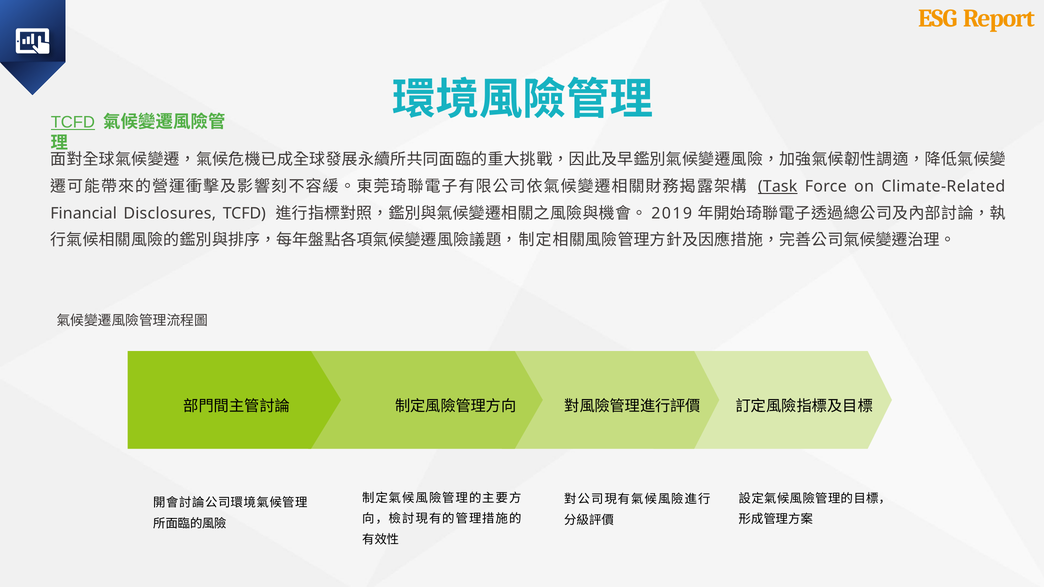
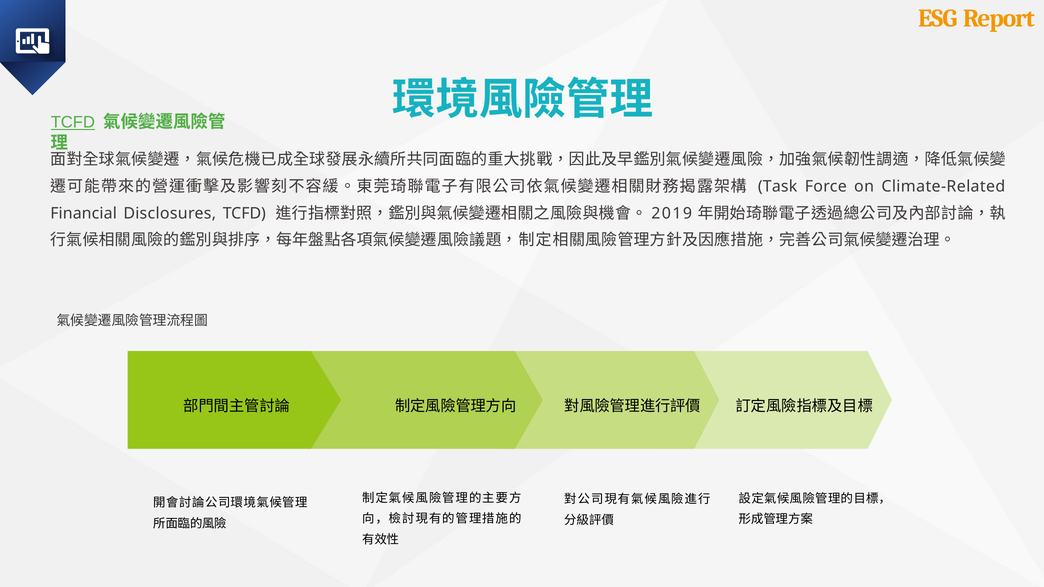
Task underline: present -> none
